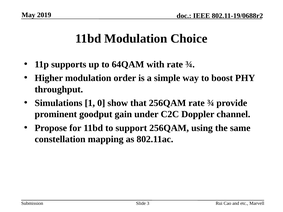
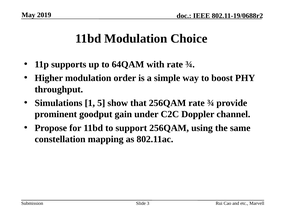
0: 0 -> 5
